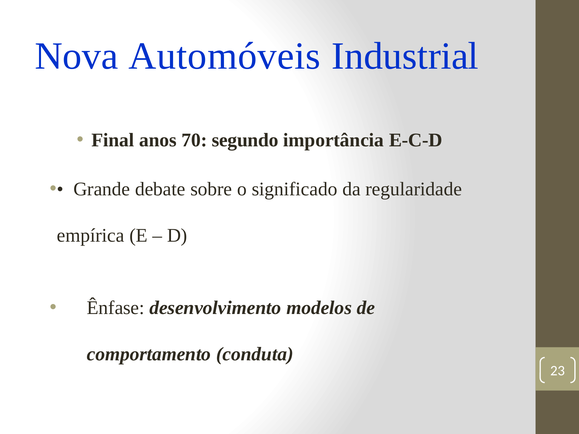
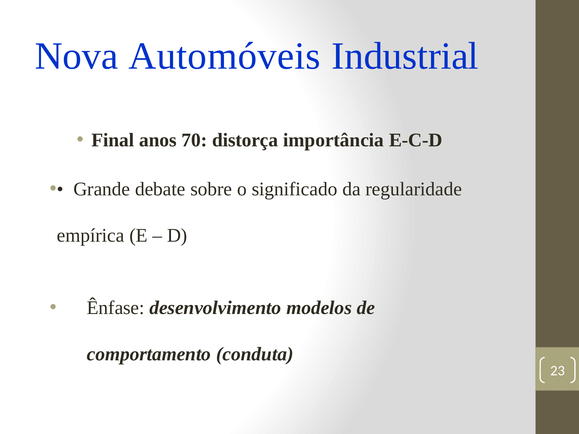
segundo: segundo -> distorça
